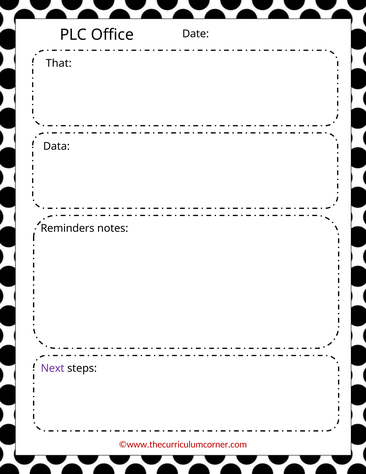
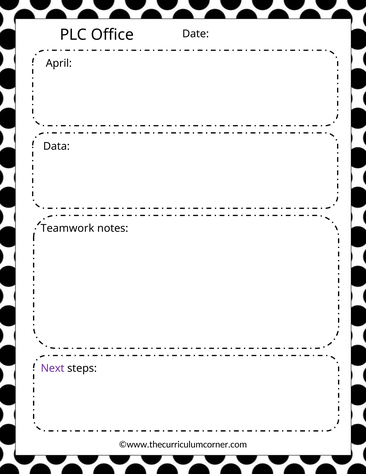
That: That -> April
Reminders: Reminders -> Teamwork
©www.thecurriculumcorner.com colour: red -> black
